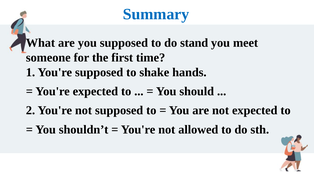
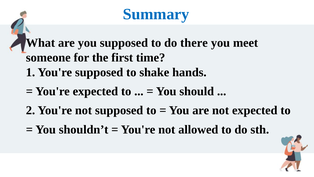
stand: stand -> there
